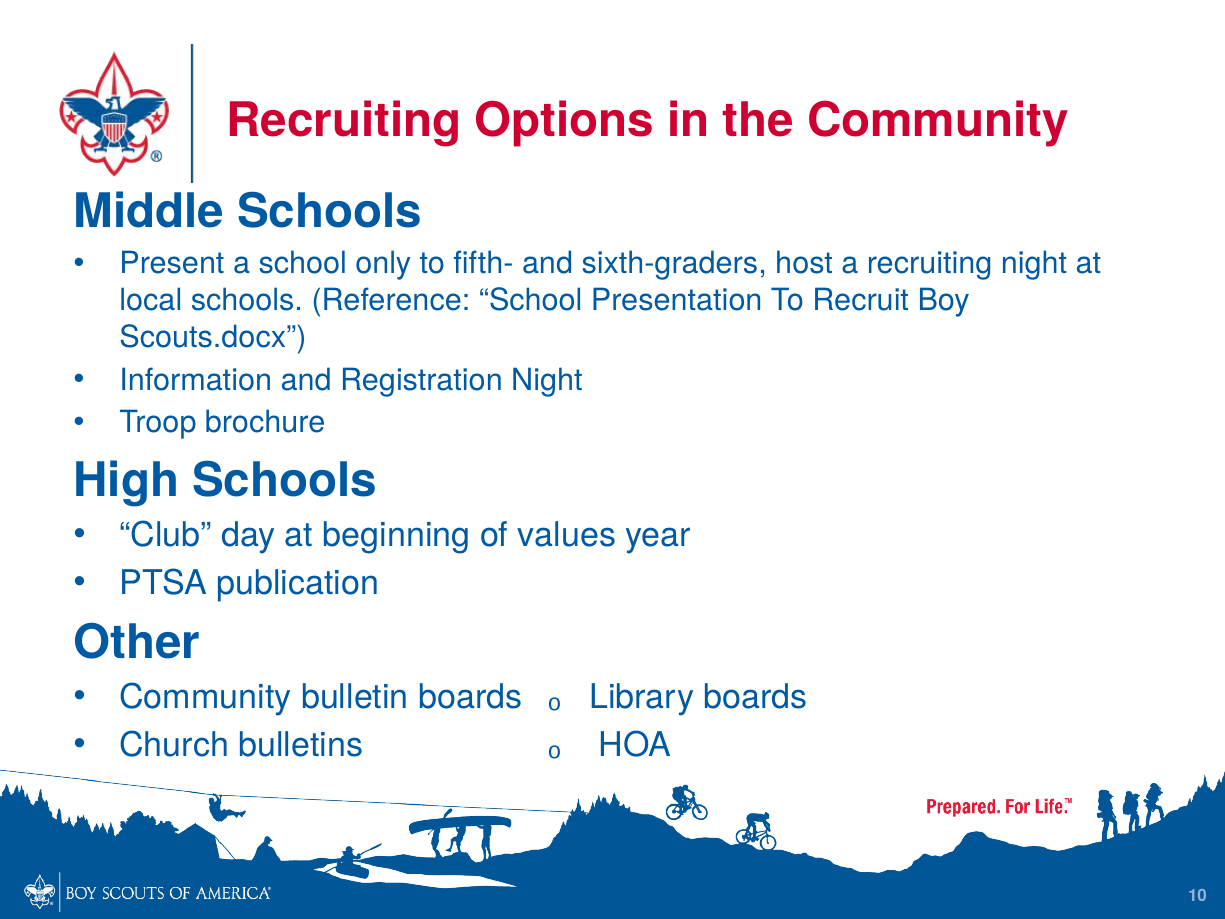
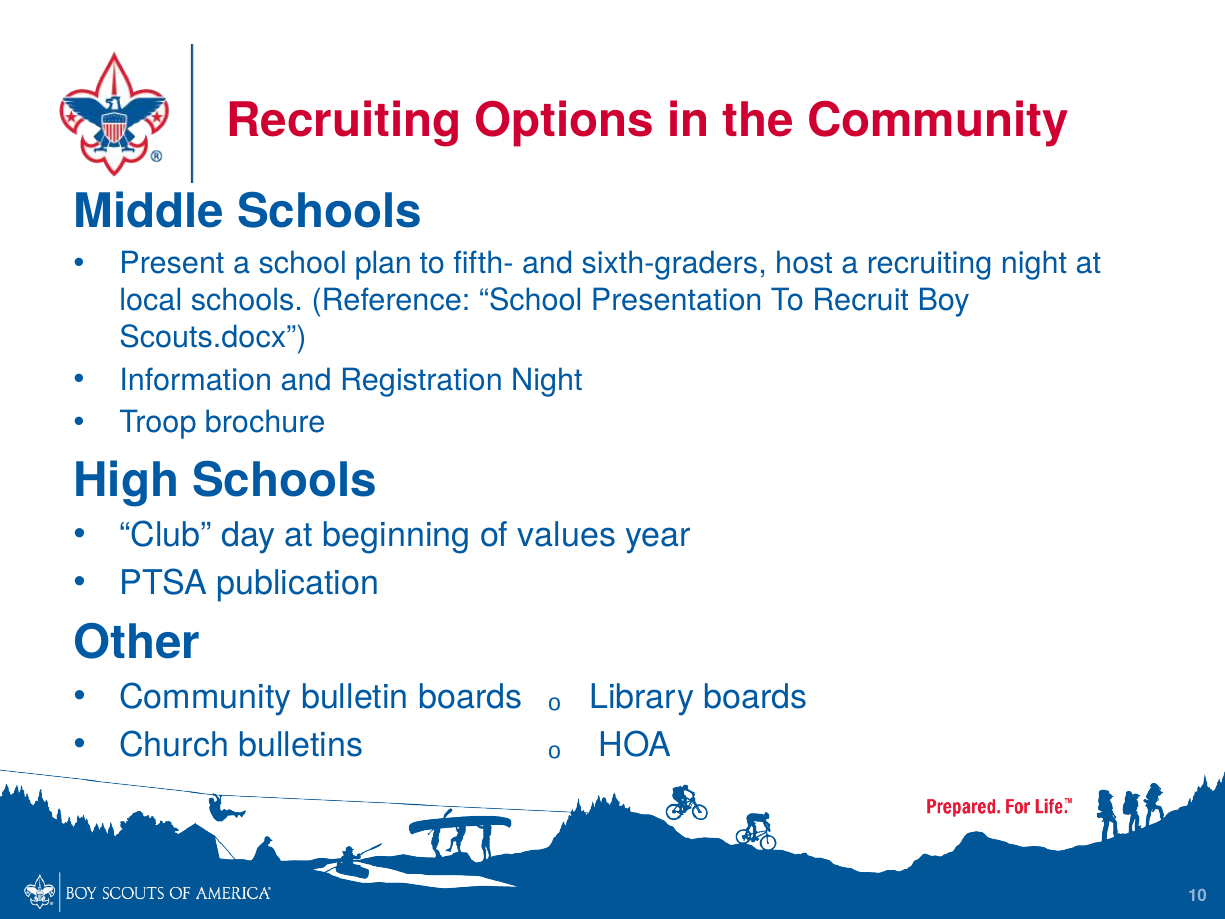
only: only -> plan
